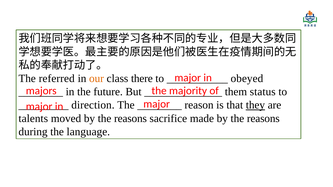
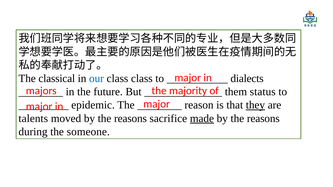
referred: referred -> classical
our colour: orange -> blue
class there: there -> class
obeyed: obeyed -> dialects
direction: direction -> epidemic
made underline: none -> present
language: language -> someone
